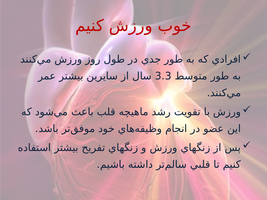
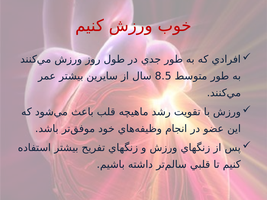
3.3: 3.3 -> 8.5
